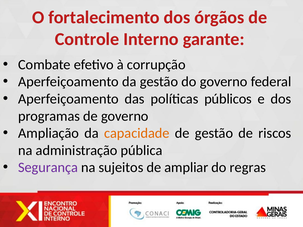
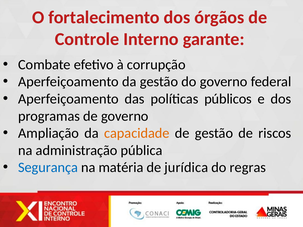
Segurança colour: purple -> blue
sujeitos: sujeitos -> matéria
ampliar: ampliar -> jurídica
